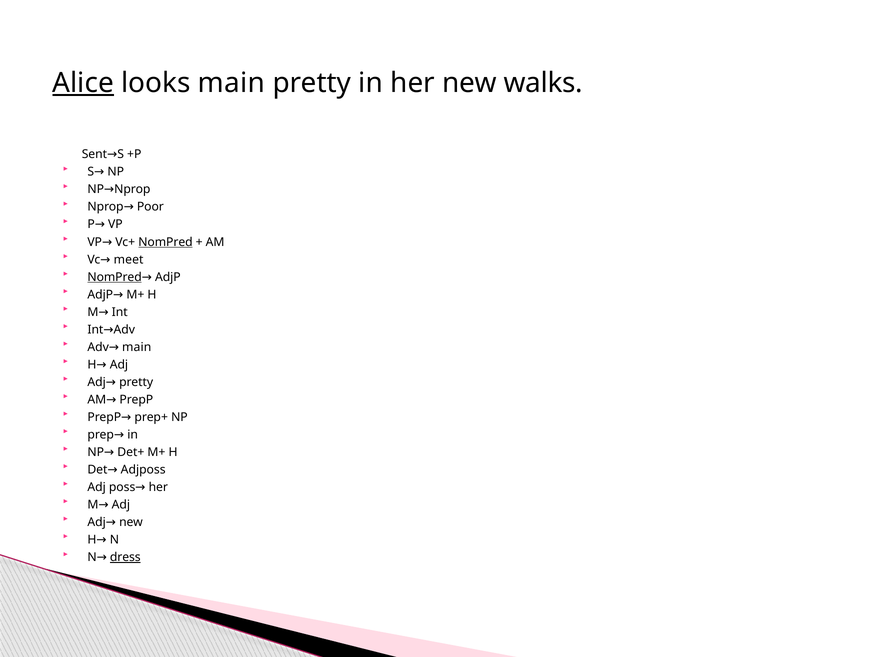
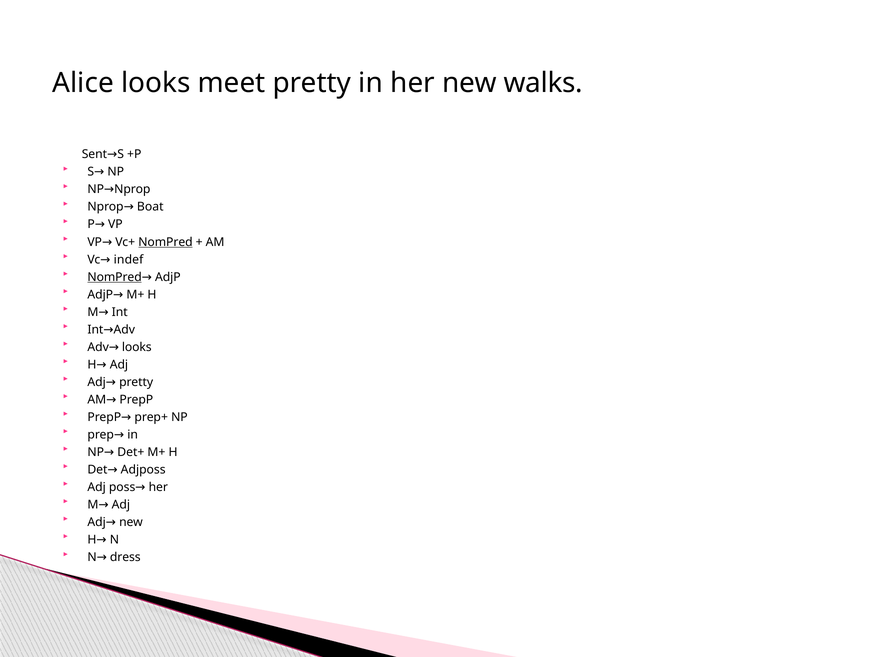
Alice underline: present -> none
looks main: main -> meet
Poor: Poor -> Boat
meet: meet -> indef
main at (137, 347): main -> looks
dress underline: present -> none
